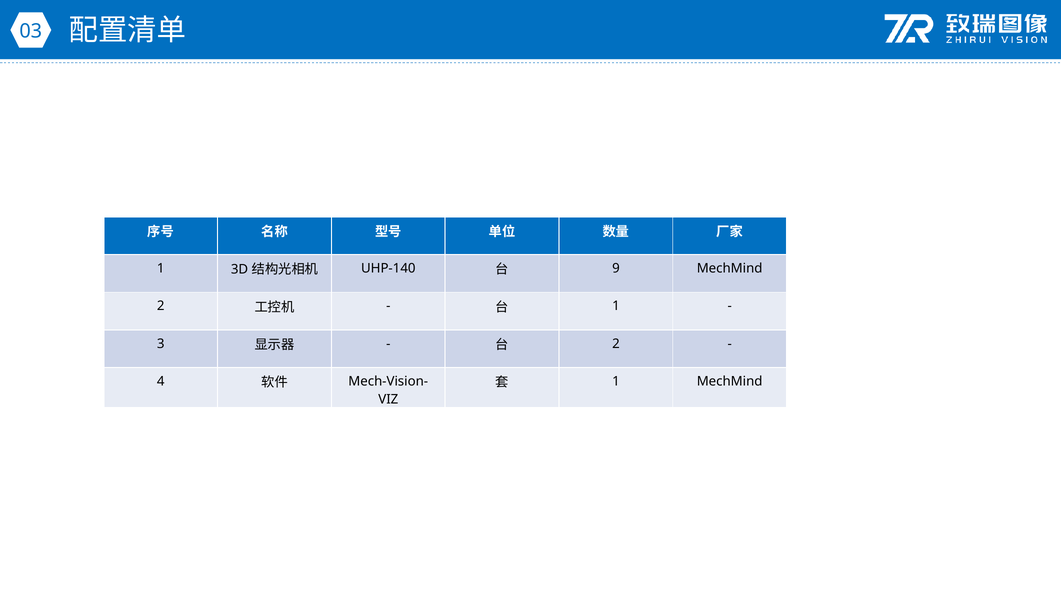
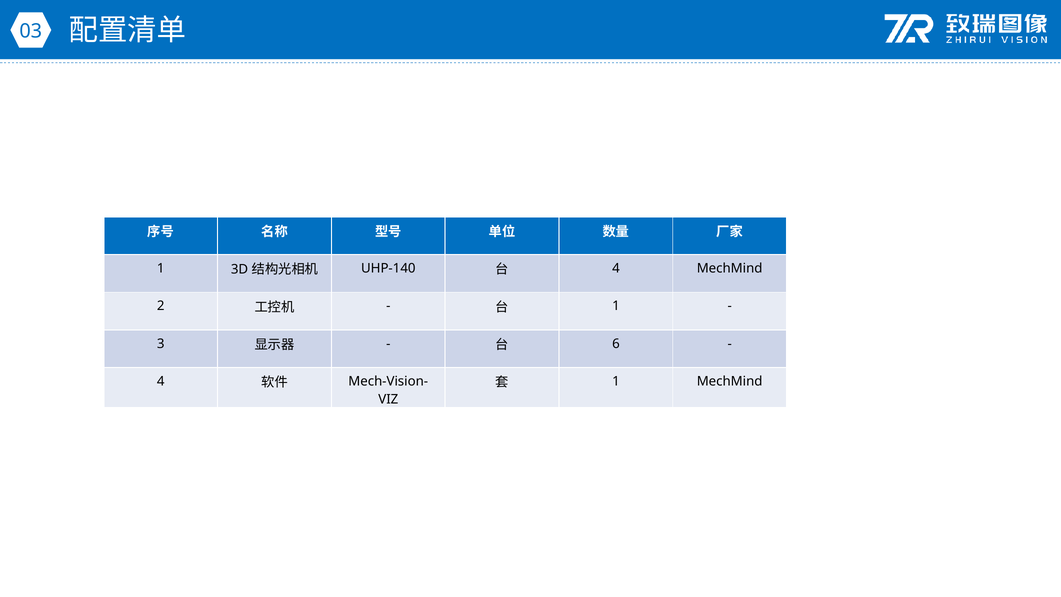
9 at (616, 268): 9 -> 4
2 at (616, 344): 2 -> 6
